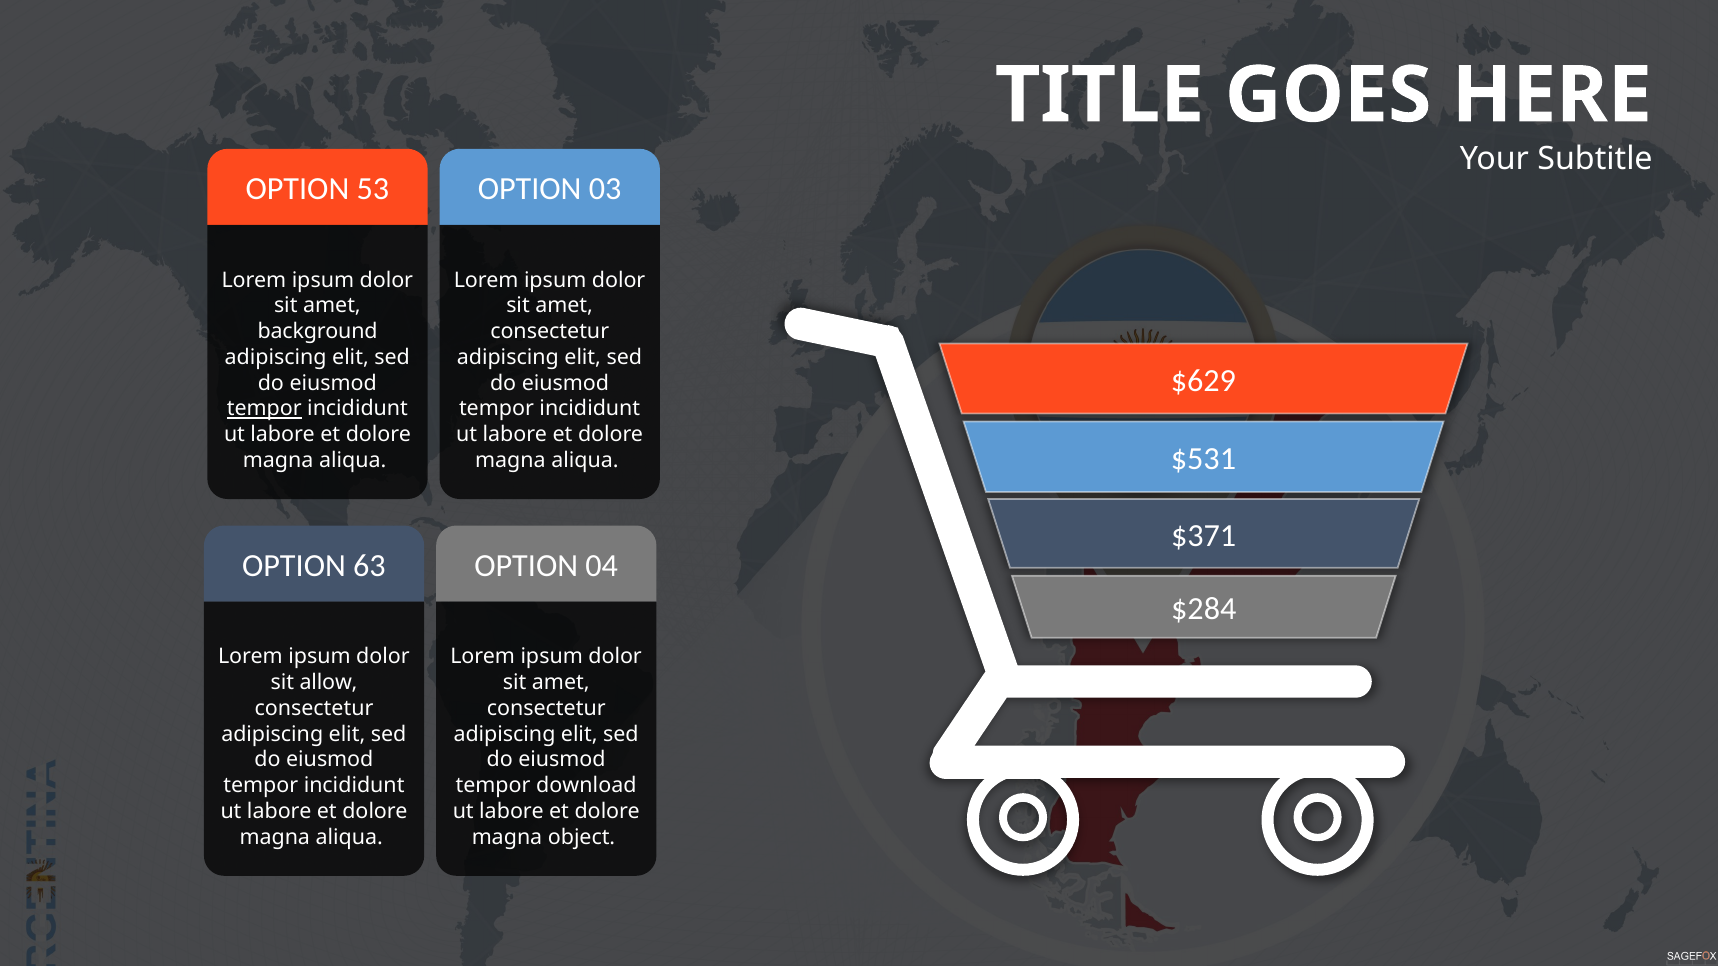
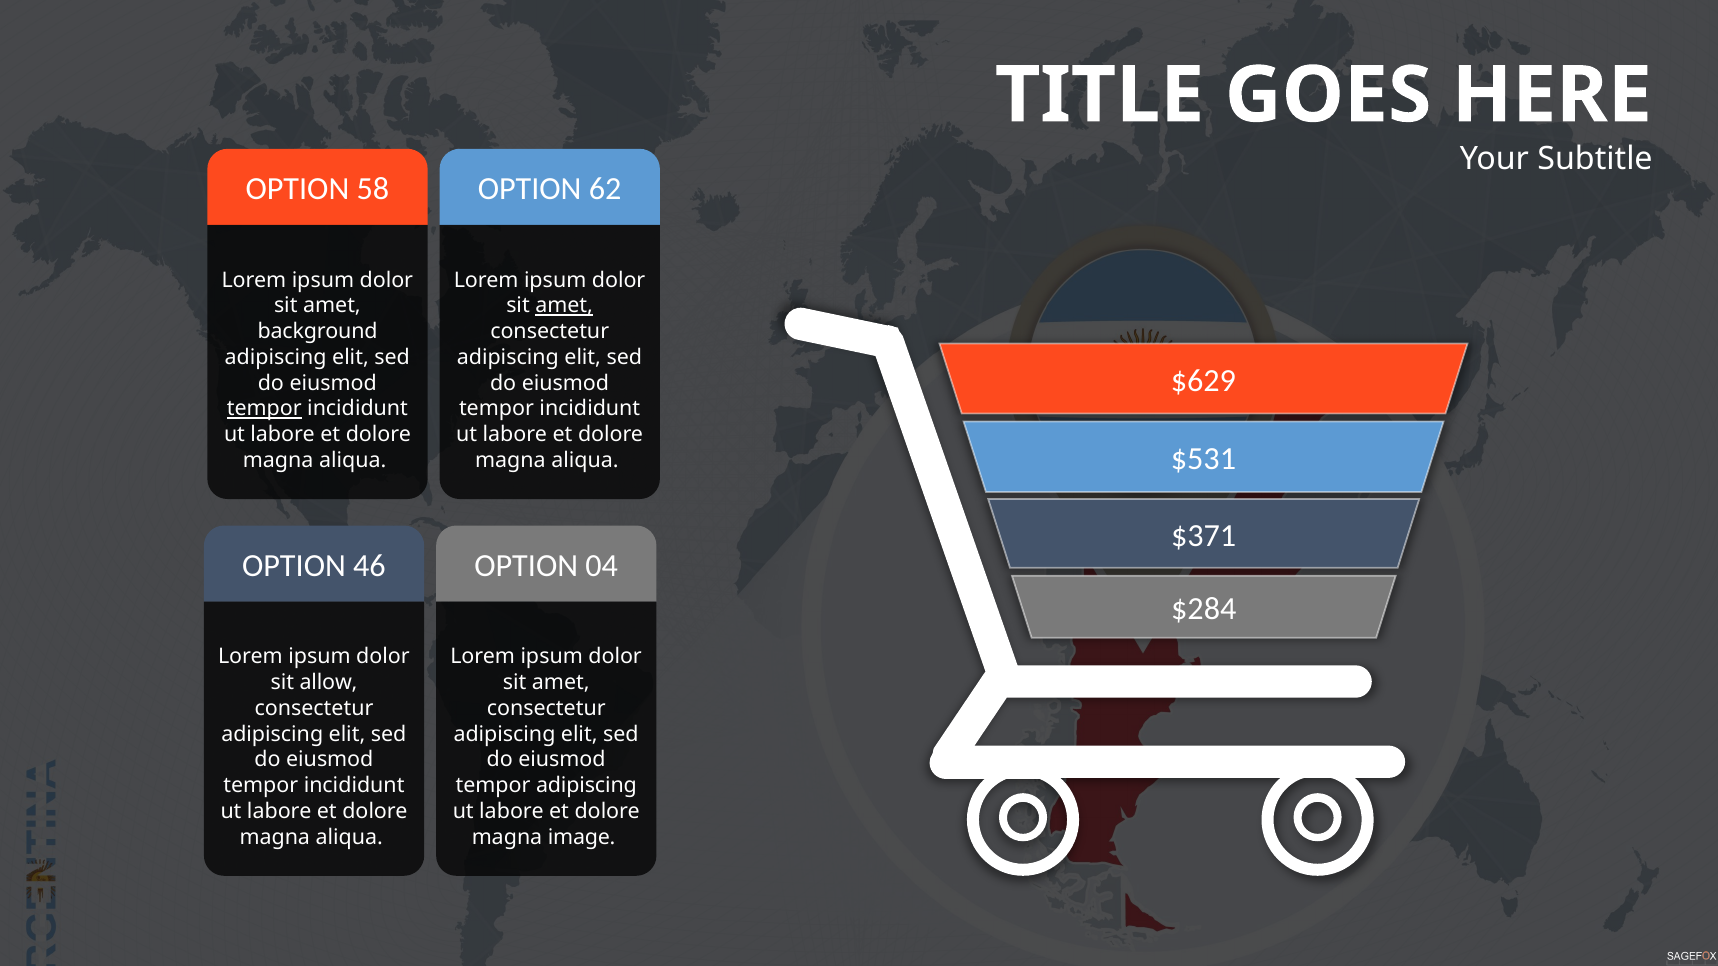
53: 53 -> 58
03: 03 -> 62
amet at (564, 306) underline: none -> present
63: 63 -> 46
tempor download: download -> adipiscing
object: object -> image
